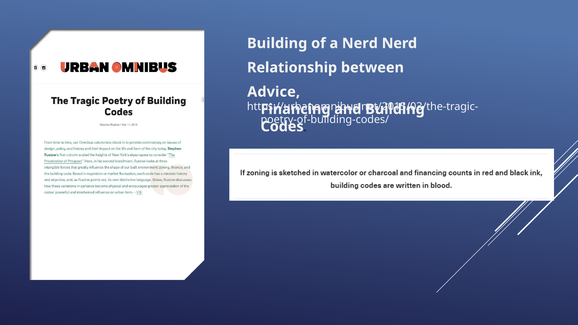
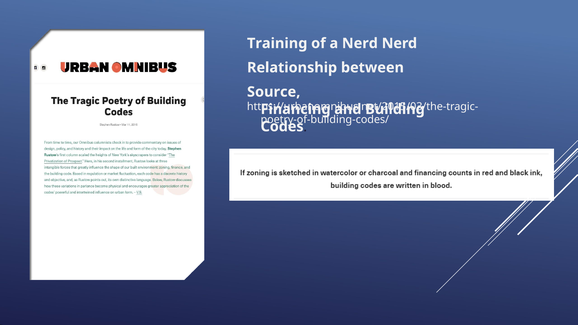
Building at (277, 43): Building -> Training
Advice: Advice -> Source
